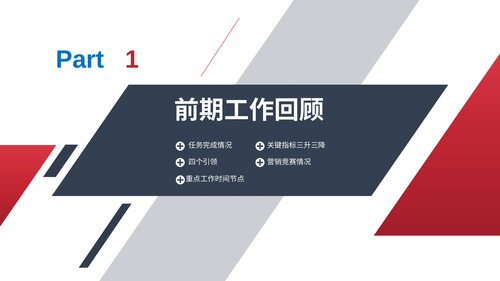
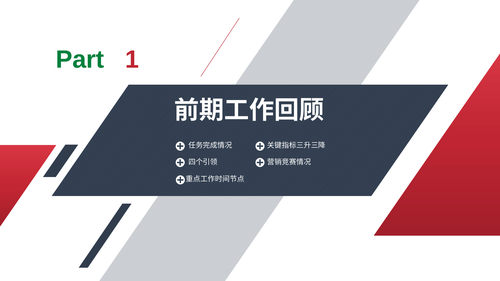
Part colour: blue -> green
